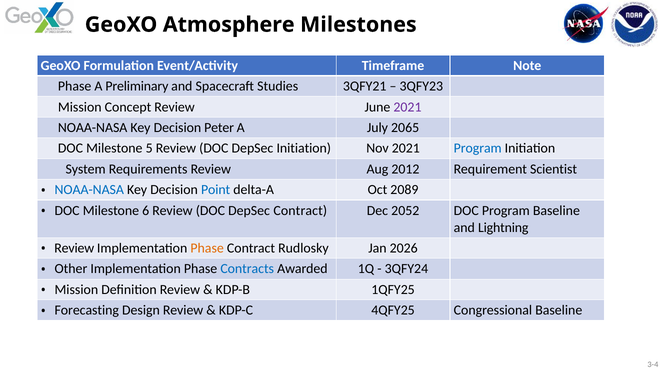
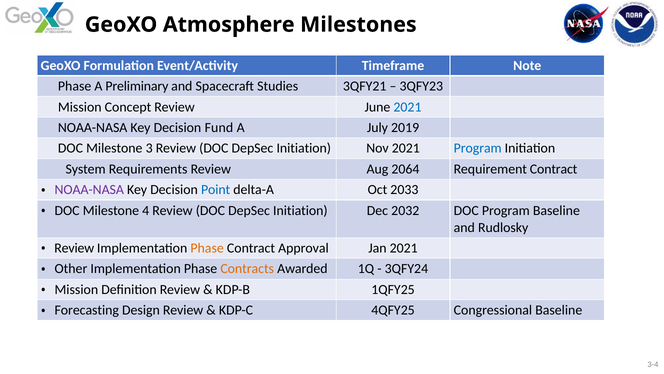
2021 at (407, 107) colour: purple -> blue
Peter: Peter -> Fund
2065: 2065 -> 2019
5: 5 -> 3
2012: 2012 -> 2064
Requirement Scientist: Scientist -> Contract
NOAA-NASA colour: blue -> purple
2089: 2089 -> 2033
6: 6 -> 4
Contract at (300, 210): Contract -> Initiation
2052: 2052 -> 2032
Lightning: Lightning -> Rudlosky
Rudlosky: Rudlosky -> Approval
Jan 2026: 2026 -> 2021
Contracts colour: blue -> orange
